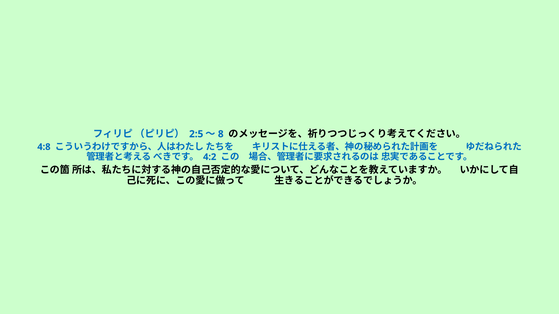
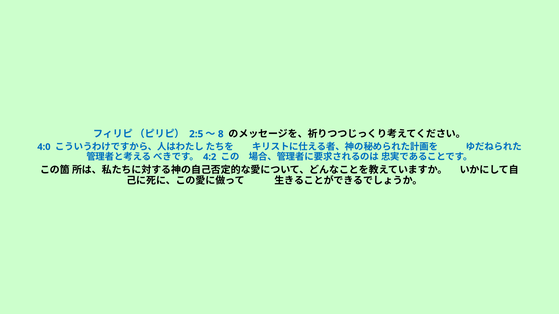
4:8: 4:8 -> 4:0
